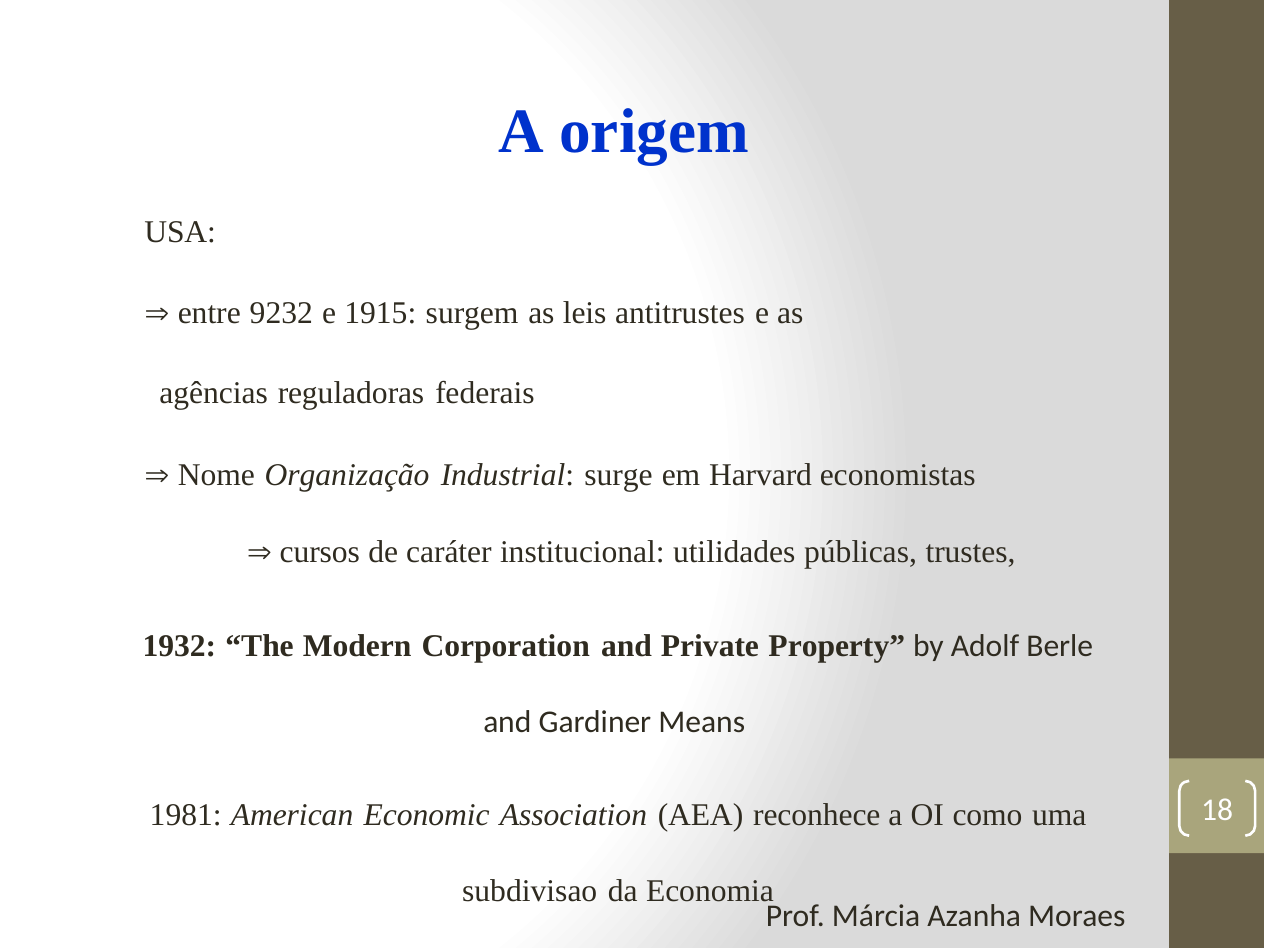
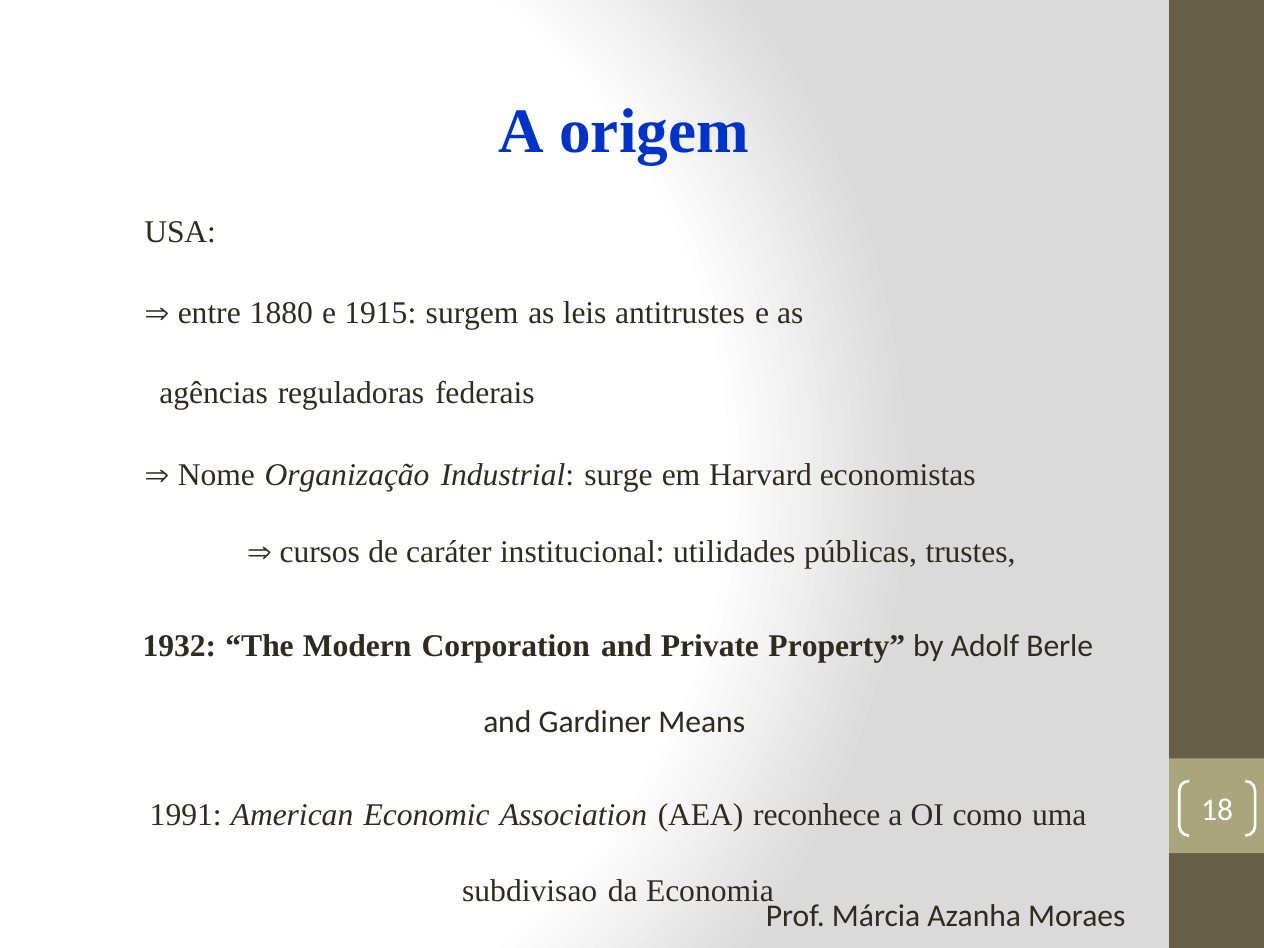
9232: 9232 -> 1880
1981: 1981 -> 1991
